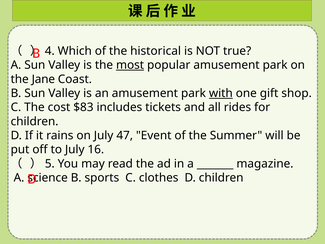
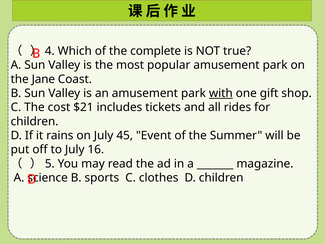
historical: historical -> complete
most underline: present -> none
$83: $83 -> $21
47: 47 -> 45
